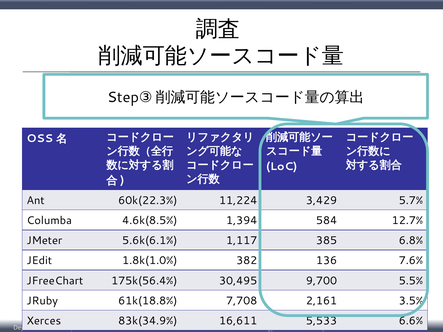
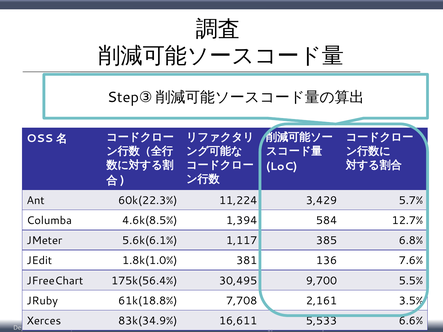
382: 382 -> 381
